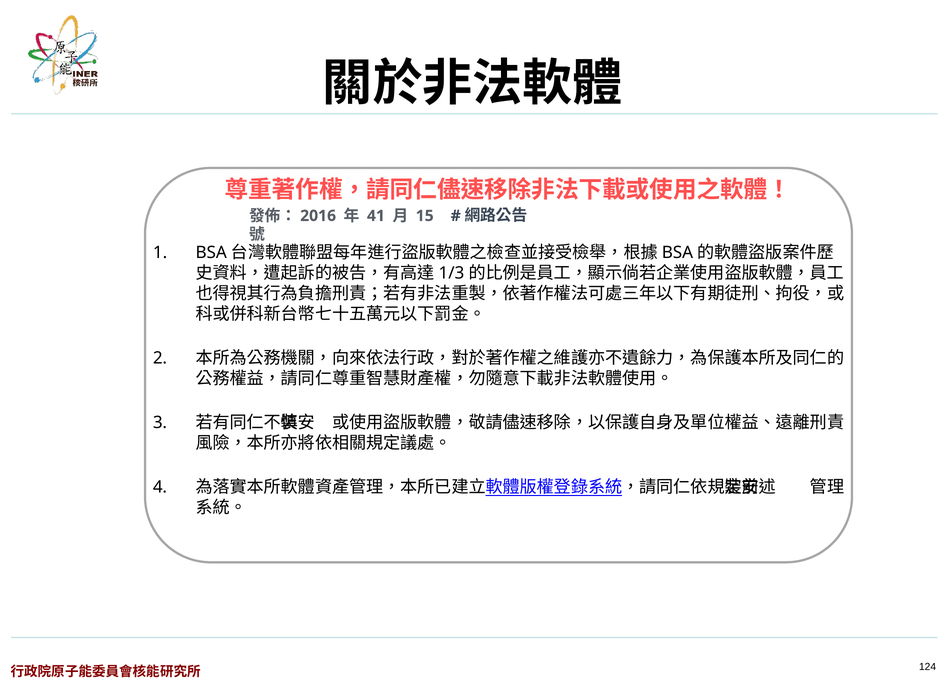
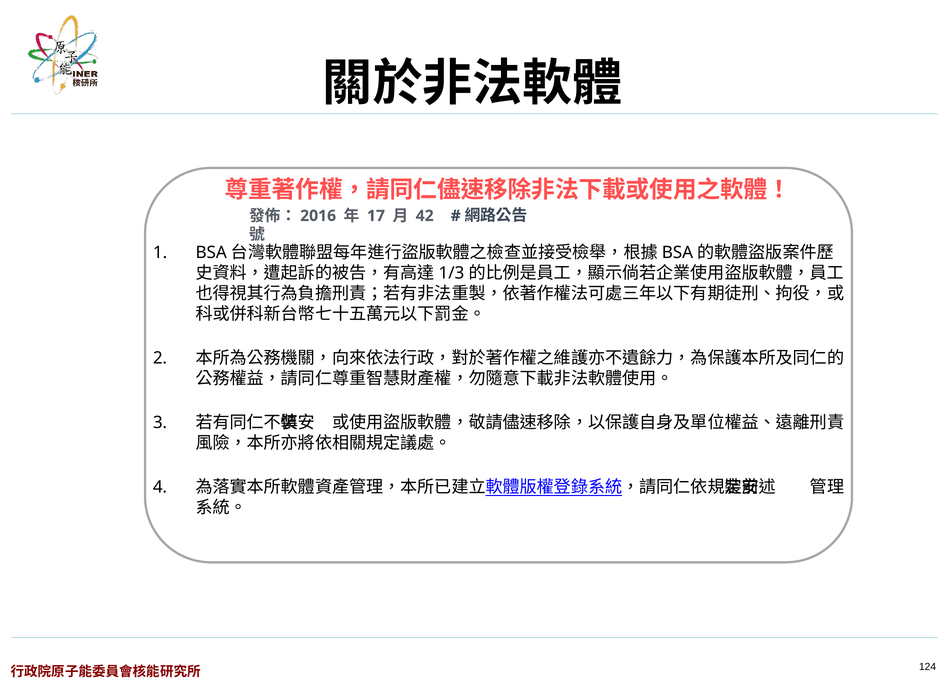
41: 41 -> 17
15: 15 -> 42
